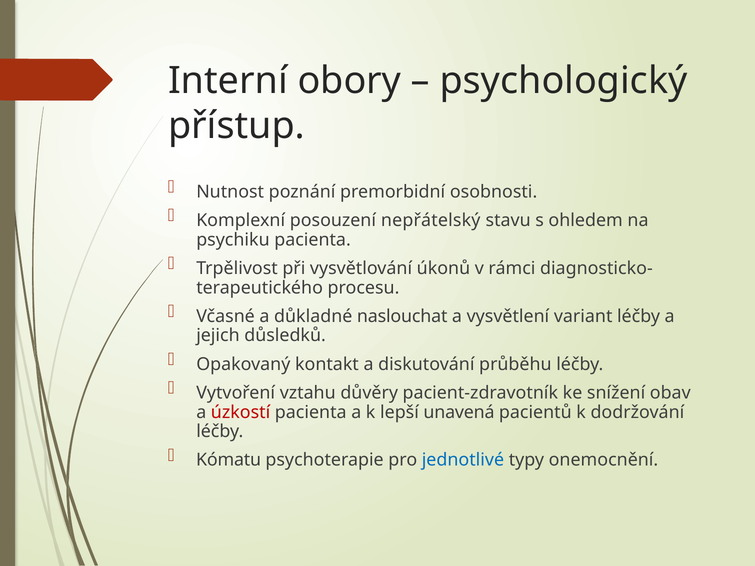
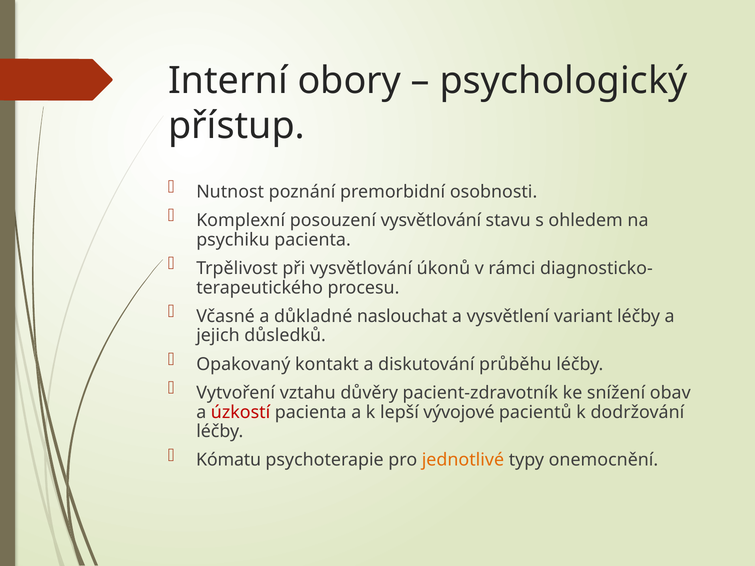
posouzení nepřátelský: nepřátelský -> vysvětlování
unavená: unavená -> vývojové
jednotlivé colour: blue -> orange
